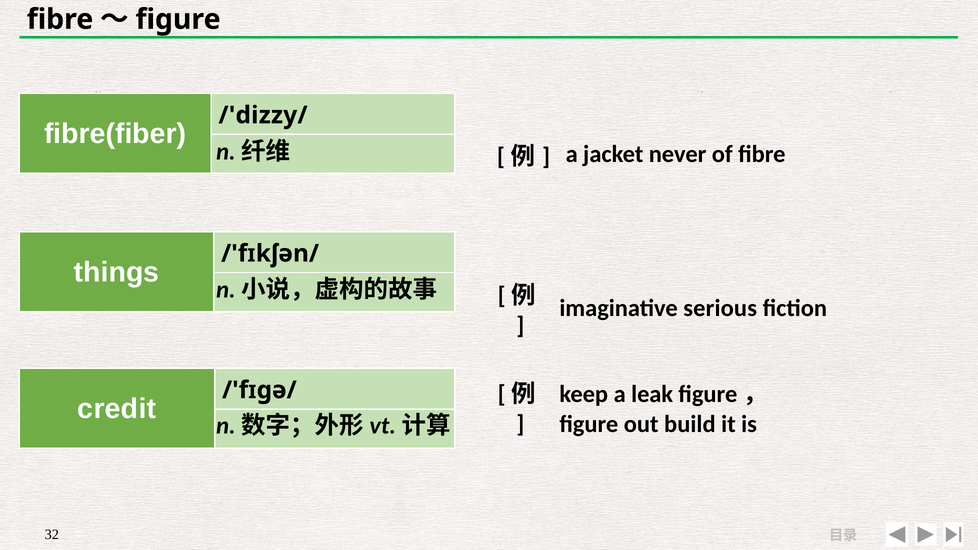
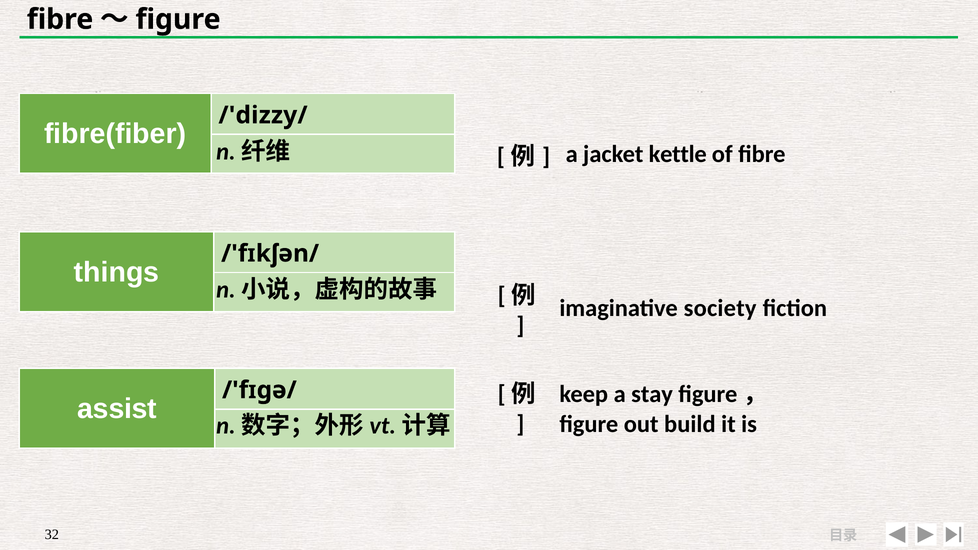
never: never -> kettle
serious: serious -> society
leak: leak -> stay
credit: credit -> assist
